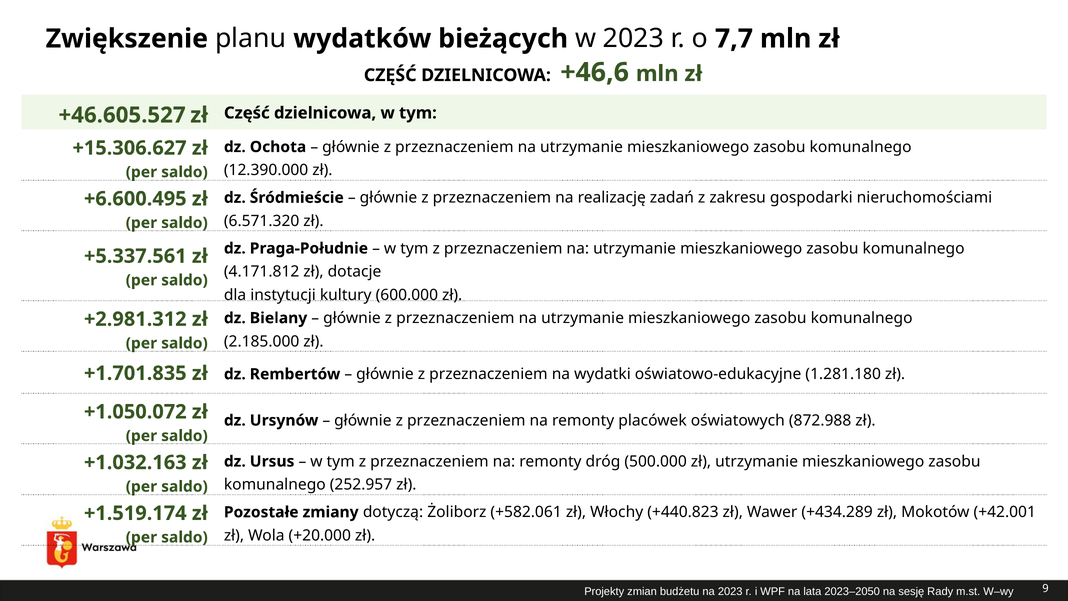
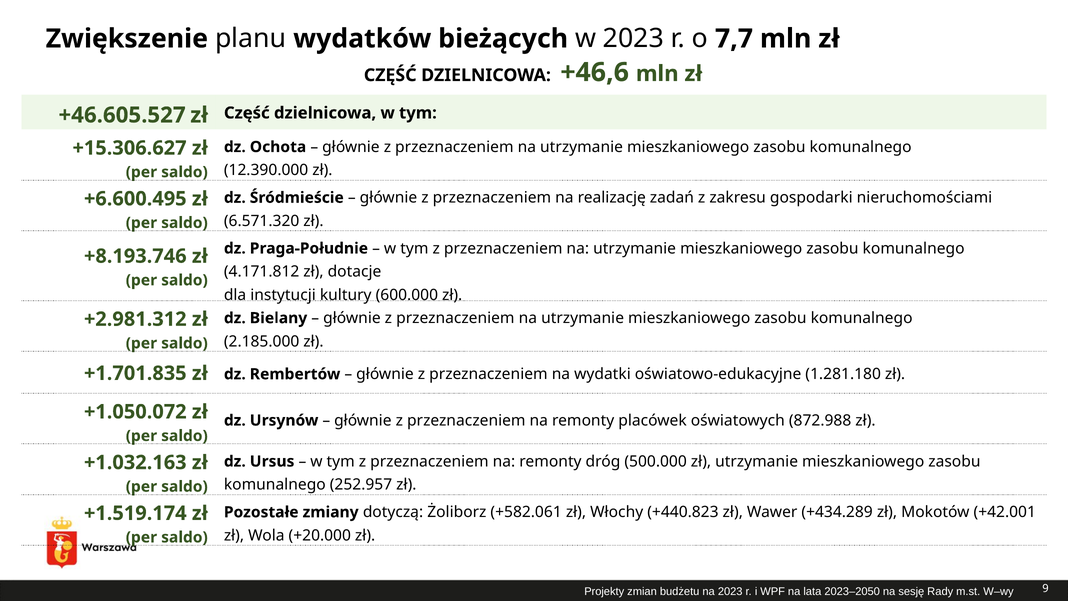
+5.337.561: +5.337.561 -> +8.193.746
